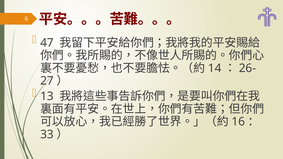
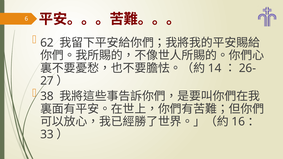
47: 47 -> 62
13: 13 -> 38
